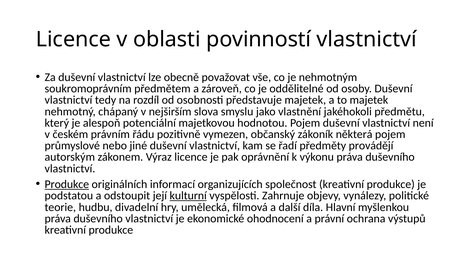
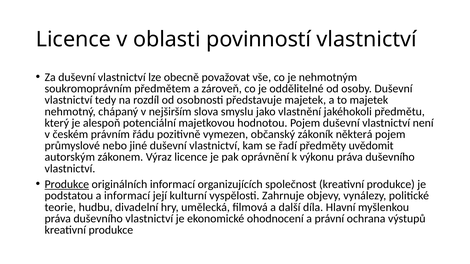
provádějí: provádějí -> uvědomit
a odstoupit: odstoupit -> informací
kulturní underline: present -> none
